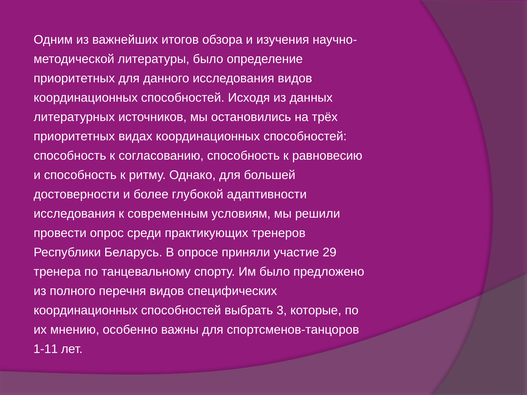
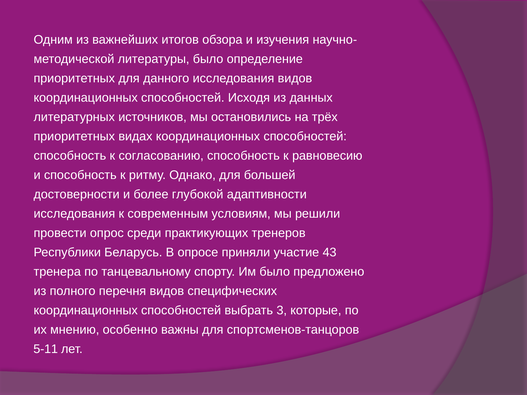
29: 29 -> 43
1-11: 1-11 -> 5-11
